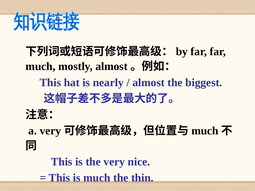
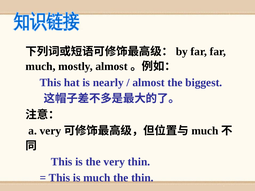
very nice: nice -> thin
